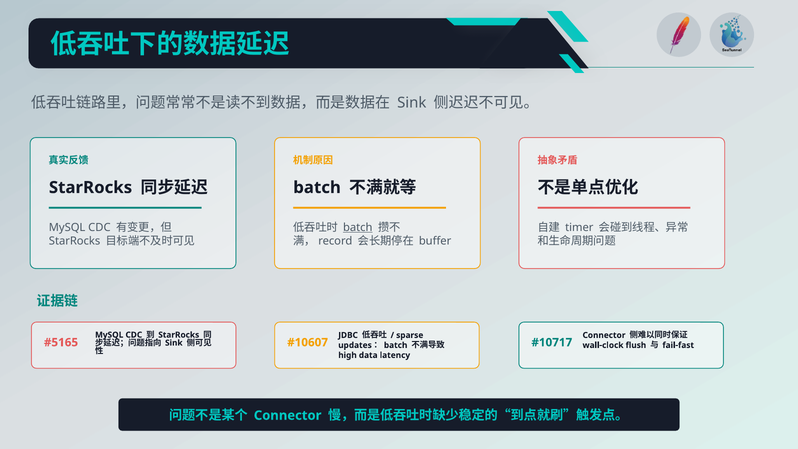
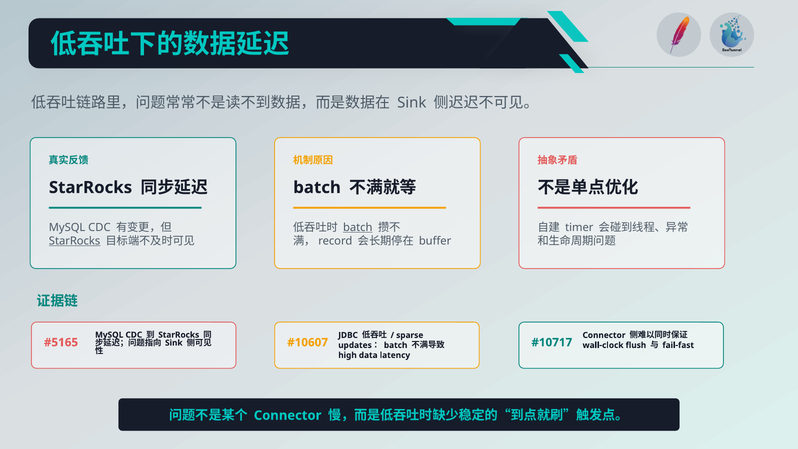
StarRocks at (75, 241) underline: none -> present
